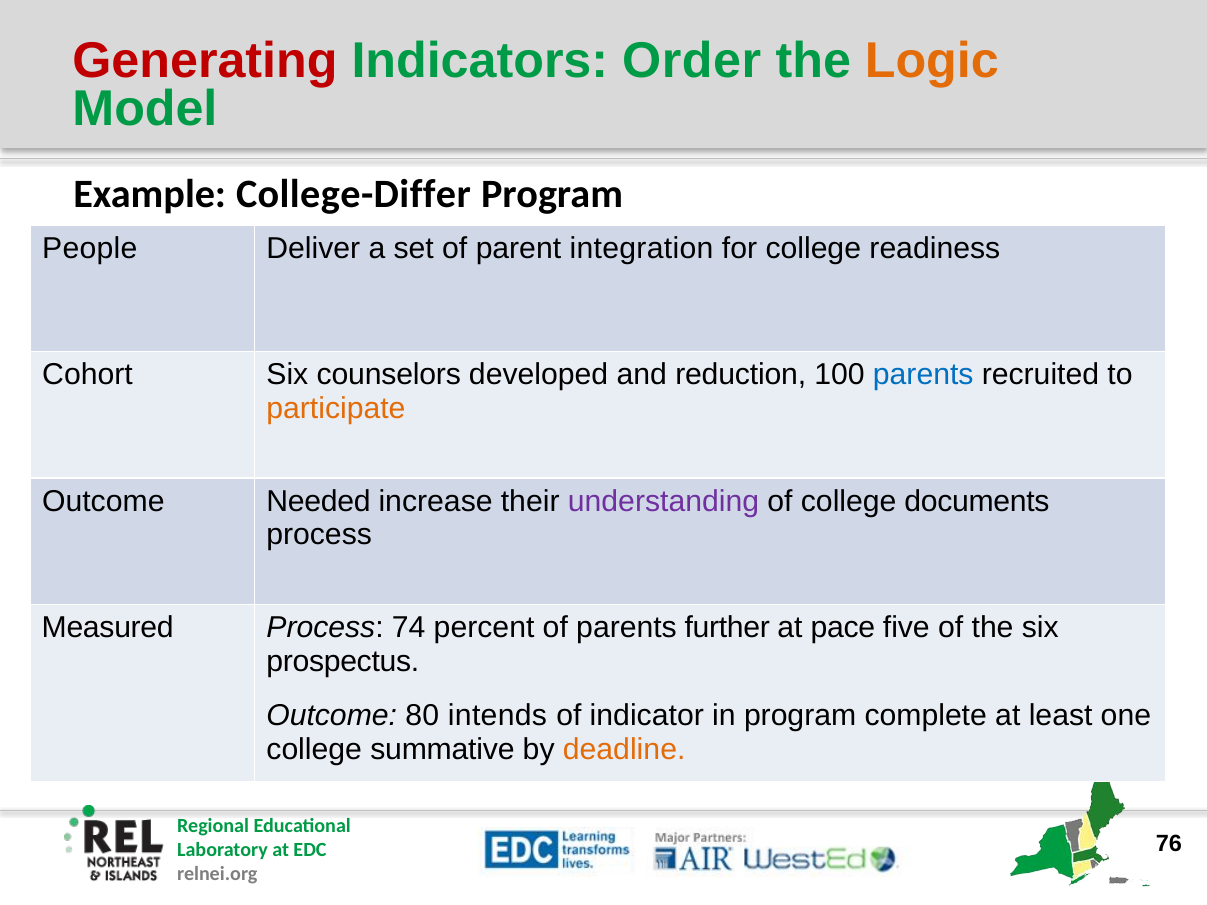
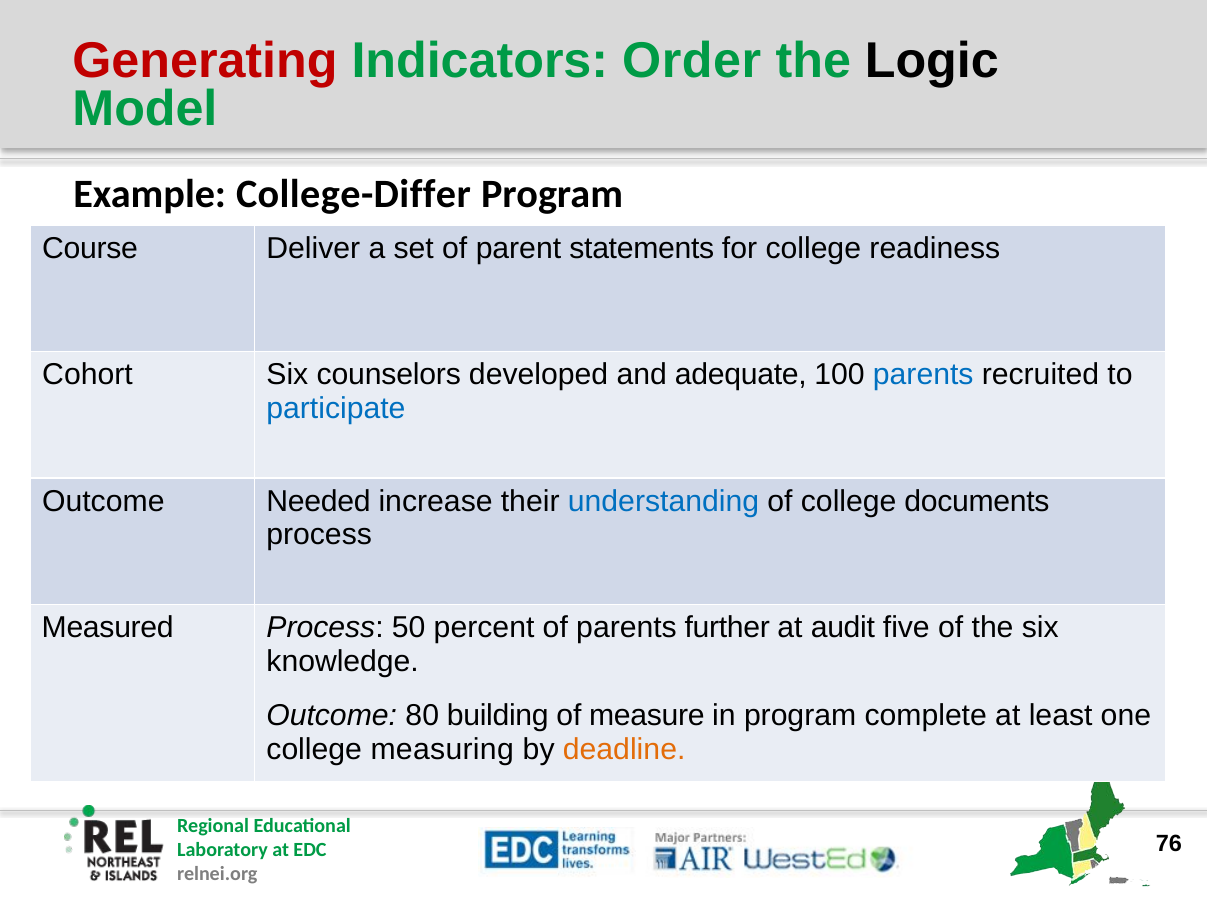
Logic colour: orange -> black
People: People -> Course
integration: integration -> statements
reduction: reduction -> adequate
participate colour: orange -> blue
understanding colour: purple -> blue
74: 74 -> 50
pace: pace -> audit
prospectus: prospectus -> knowledge
intends: intends -> building
indicator: indicator -> measure
summative: summative -> measuring
